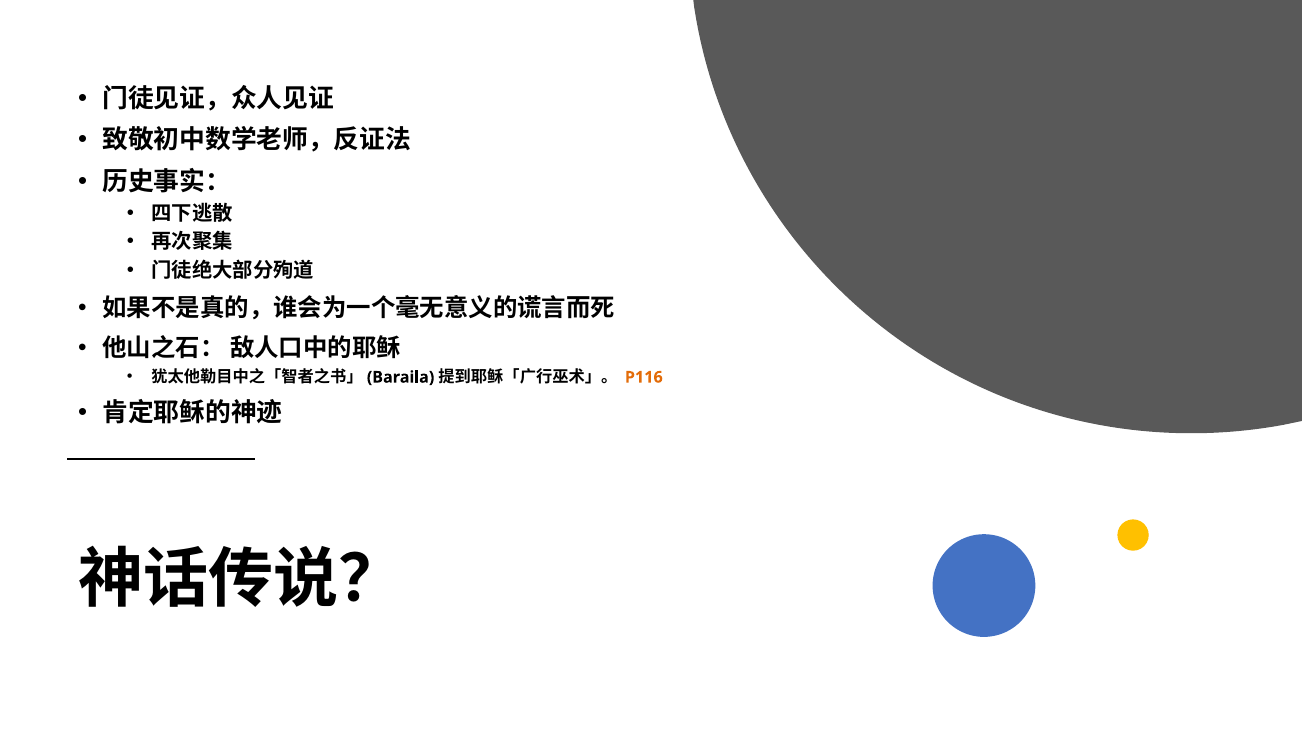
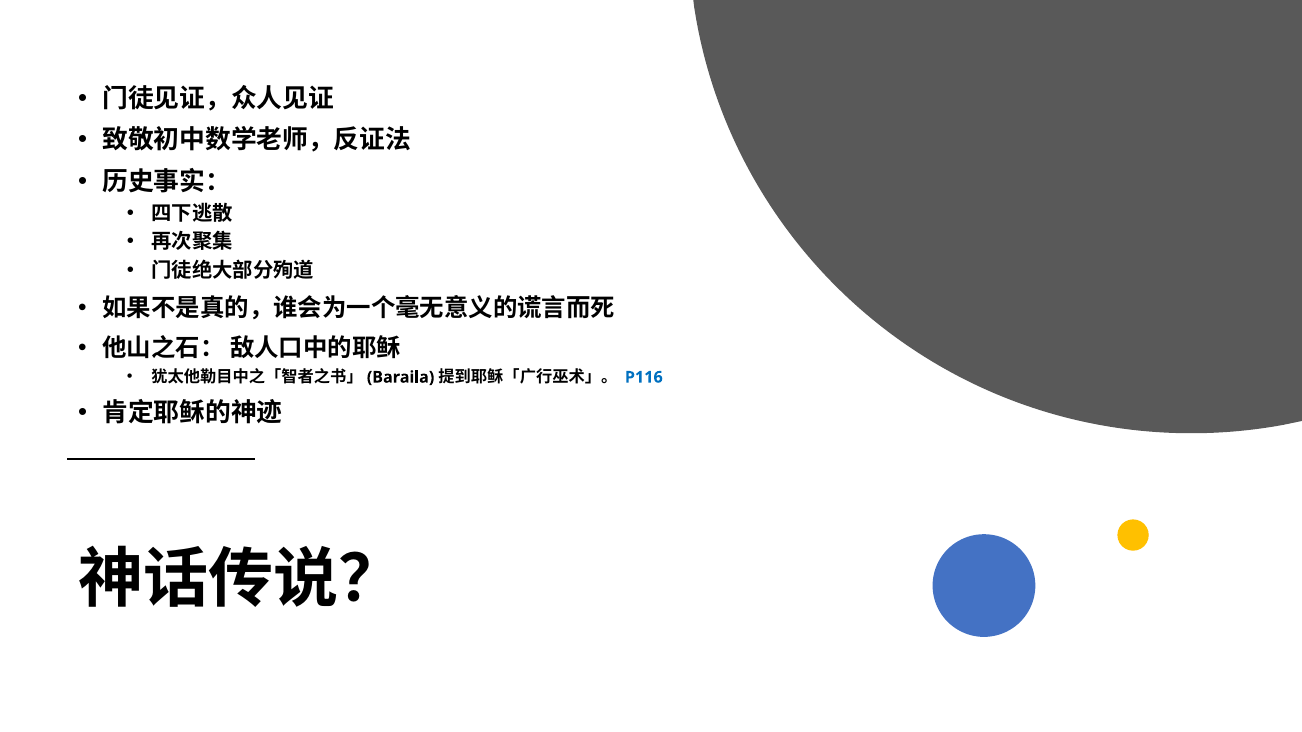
P116 colour: orange -> blue
